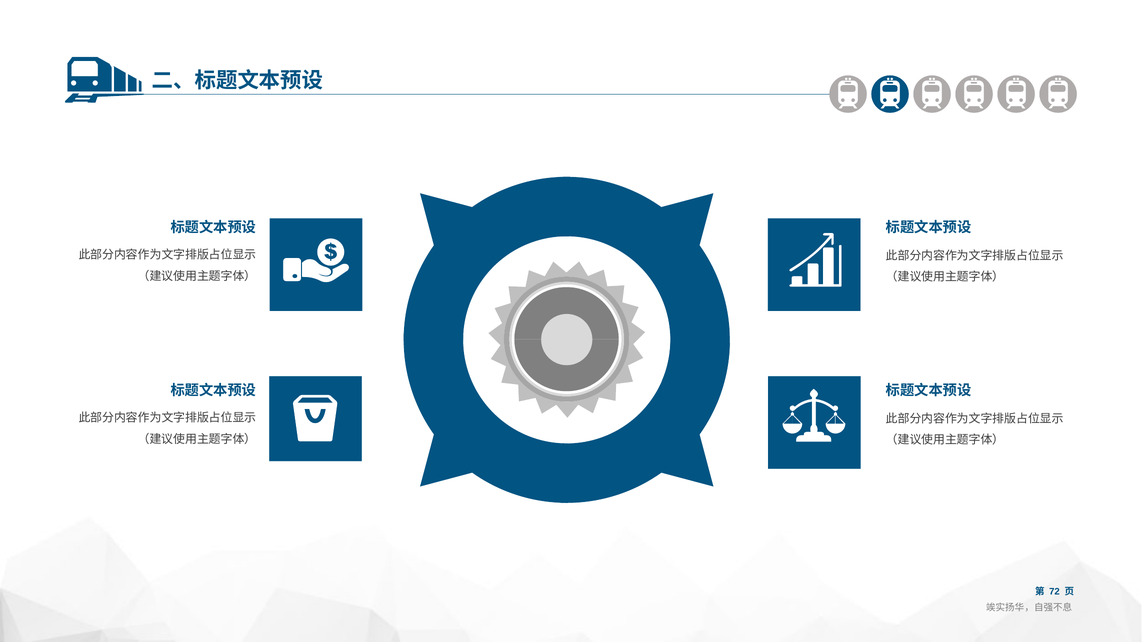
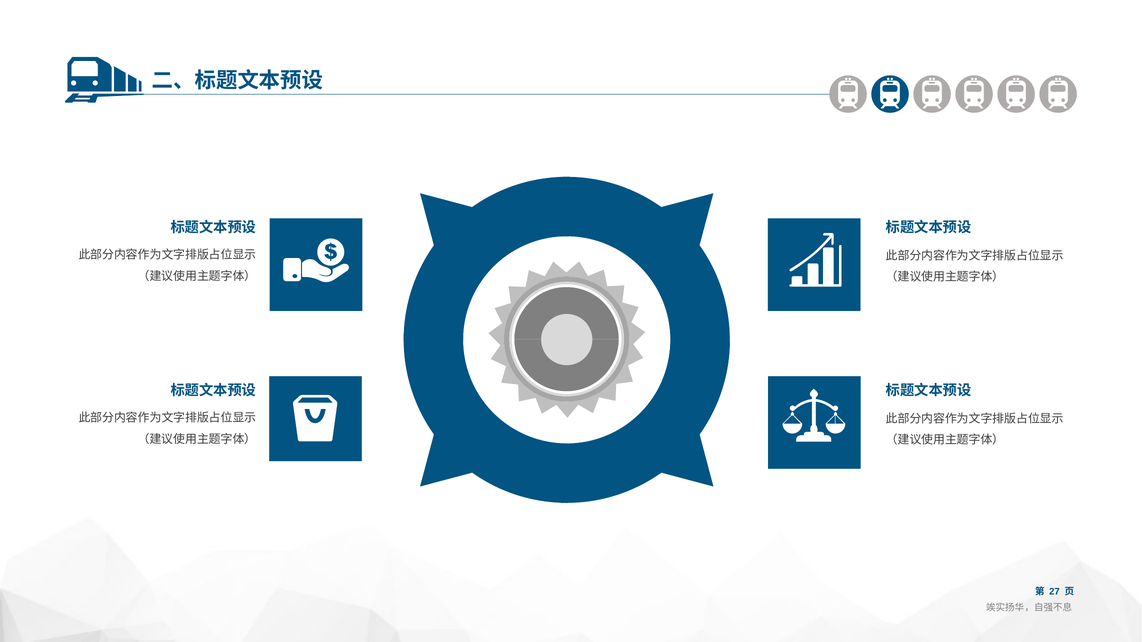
72: 72 -> 27
